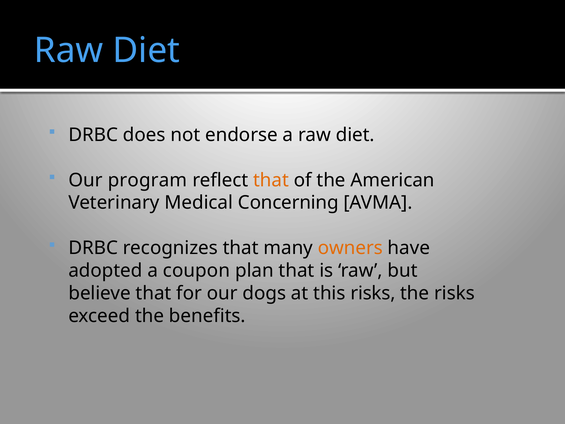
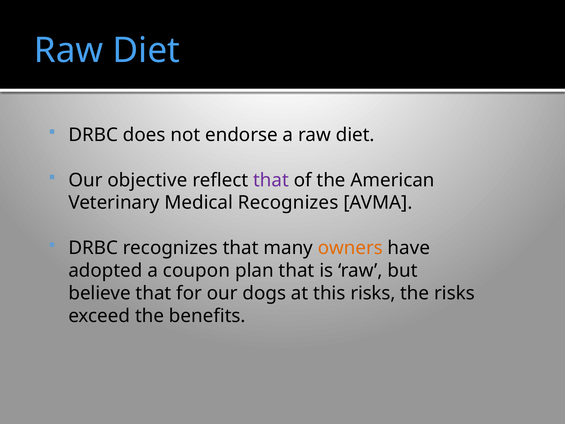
program: program -> objective
that at (271, 180) colour: orange -> purple
Medical Concerning: Concerning -> Recognizes
